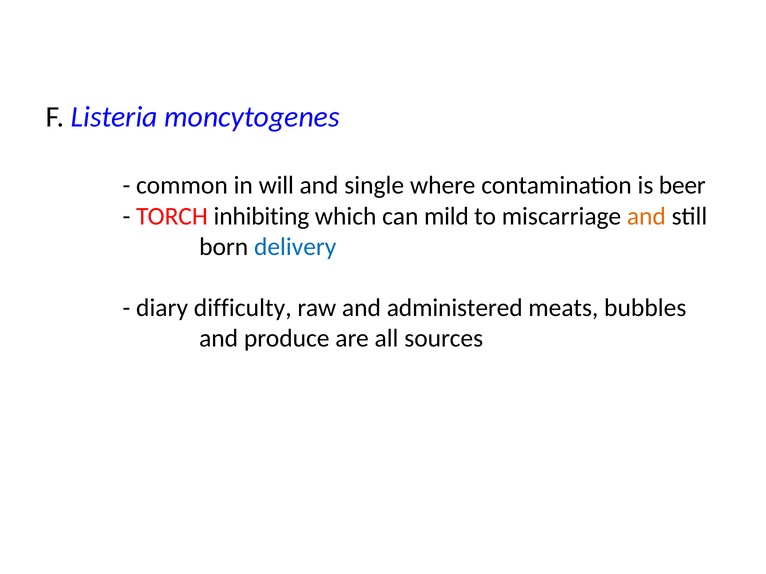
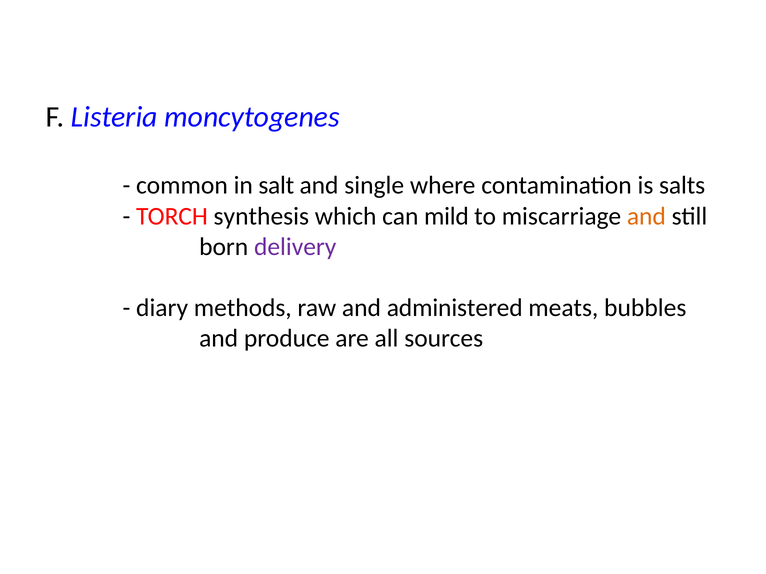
will: will -> salt
beer: beer -> salts
inhibiting: inhibiting -> synthesis
delivery colour: blue -> purple
difficulty: difficulty -> methods
